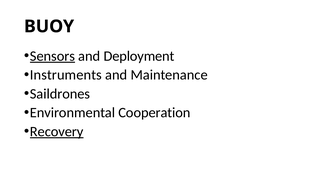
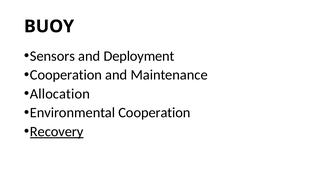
Sensors underline: present -> none
Instruments at (66, 75): Instruments -> Cooperation
Saildrones: Saildrones -> Allocation
